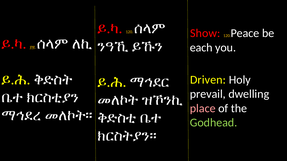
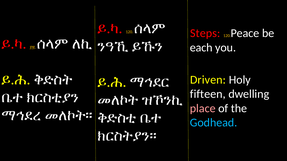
Show: Show -> Steps
prevail: prevail -> fifteen
Godhead colour: light green -> light blue
